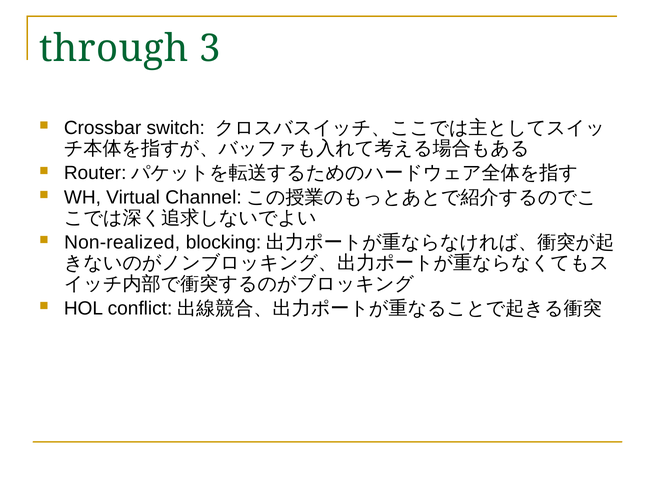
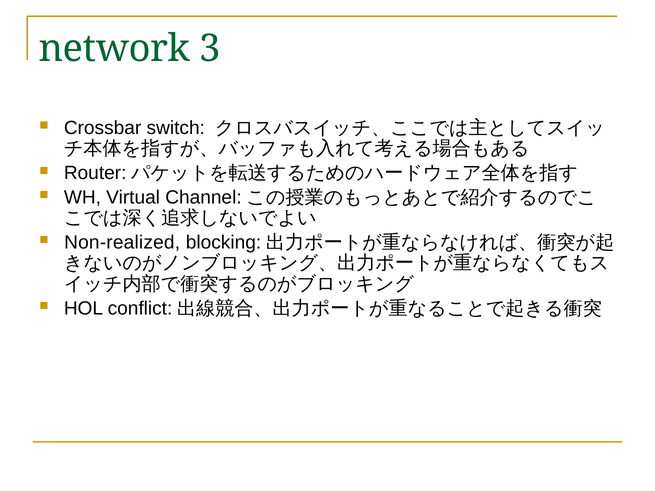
through: through -> network
